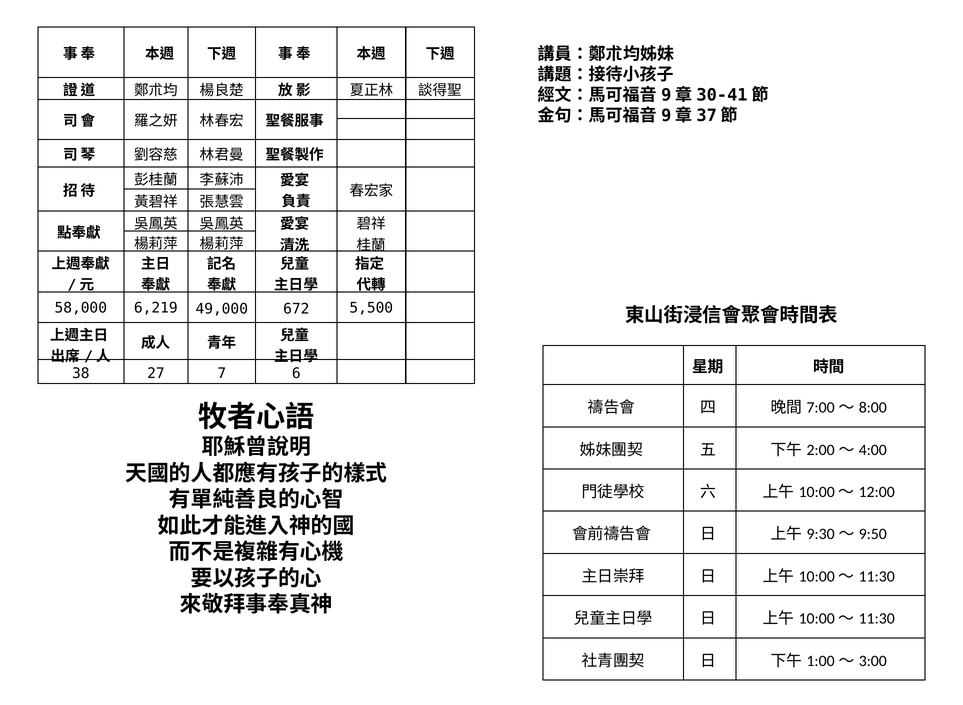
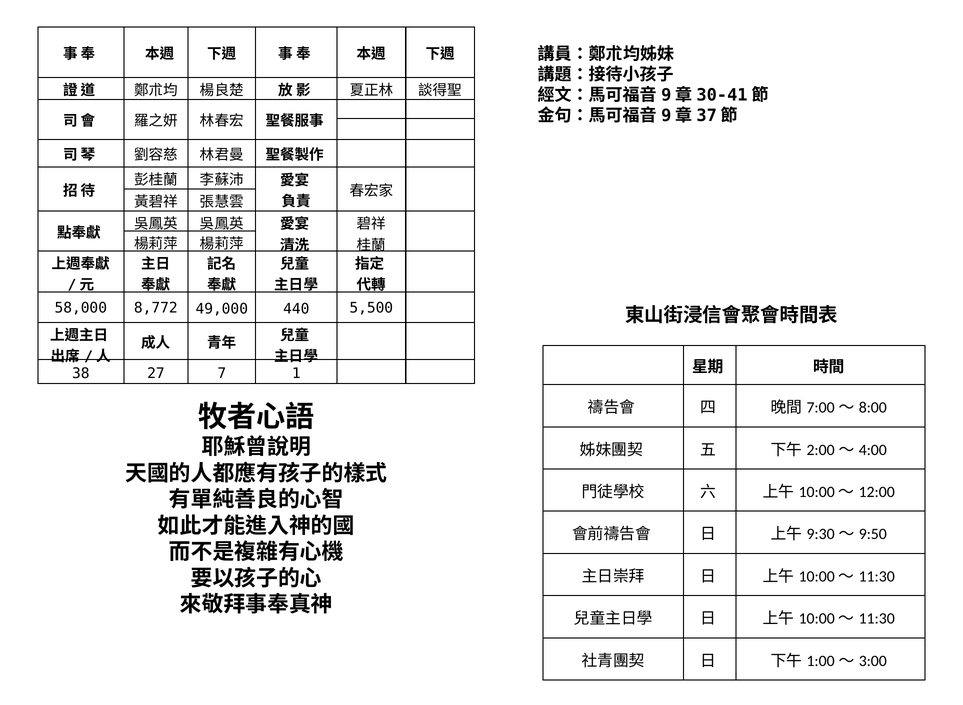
6,219: 6,219 -> 8,772
672: 672 -> 440
6: 6 -> 1
